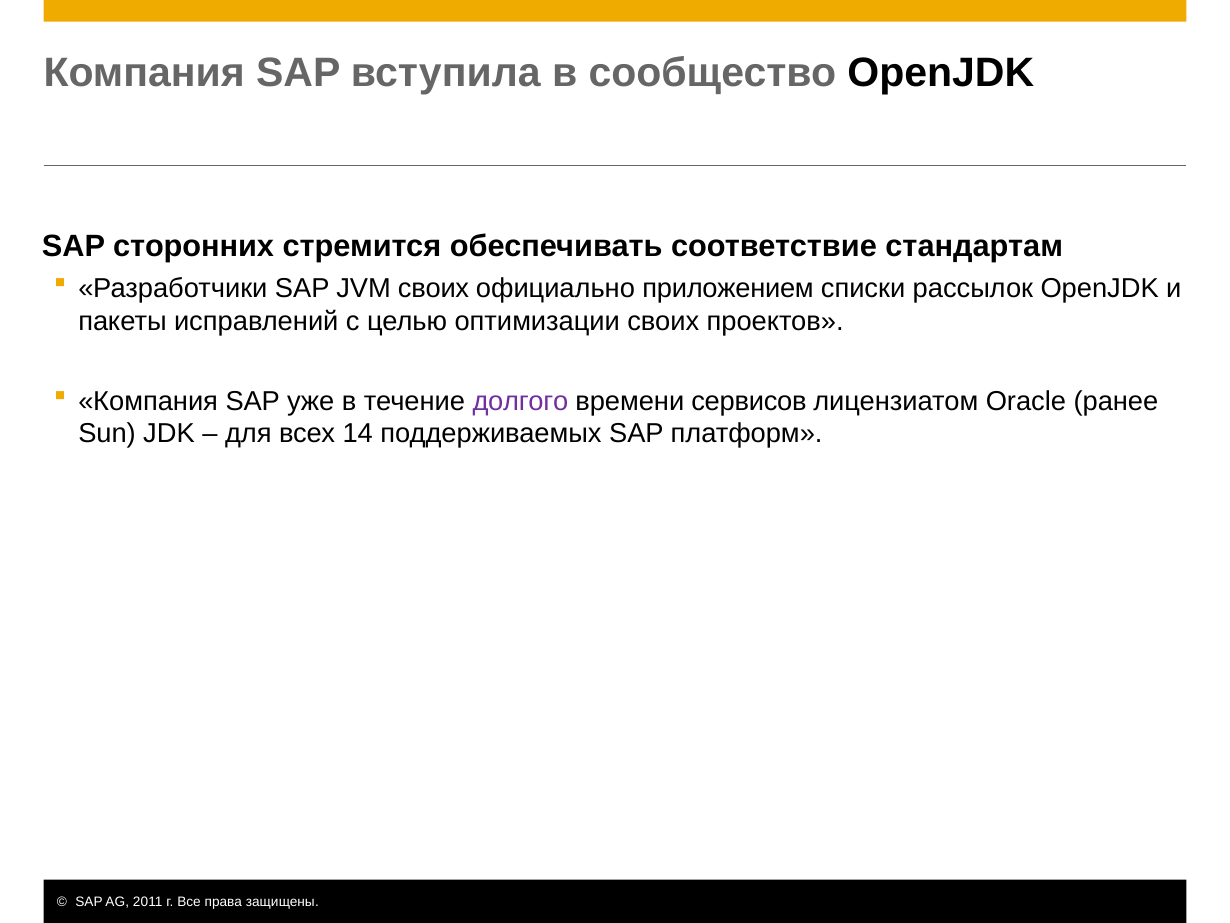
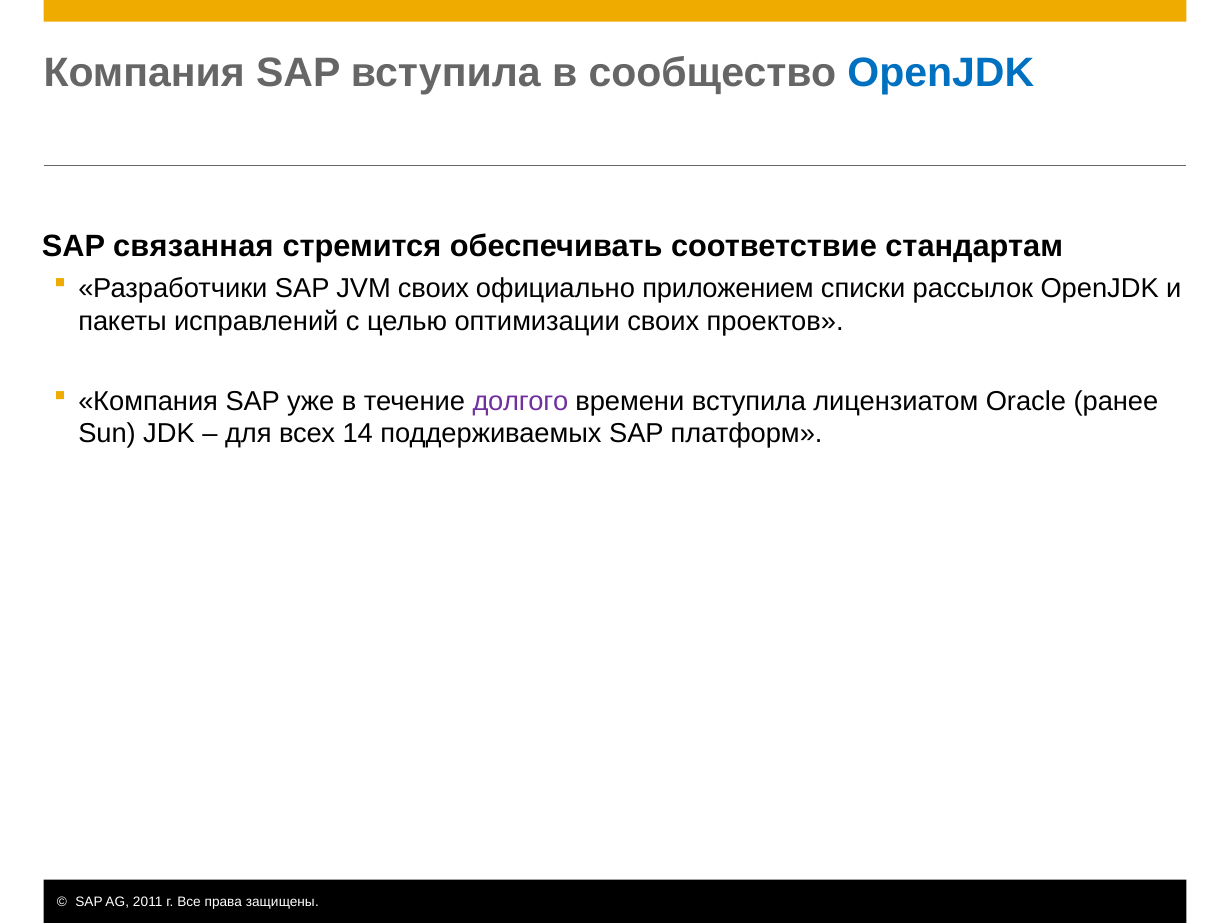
OpenJDK at (941, 73) colour: black -> blue
сторонних: сторонних -> связанная
времени сервисов: сервисов -> вступила
